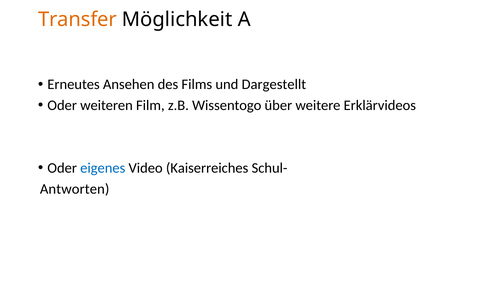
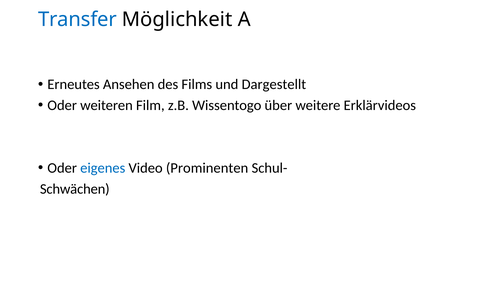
Transfer colour: orange -> blue
Kaiserreiches: Kaiserreiches -> Prominenten
Antworten: Antworten -> Schwächen
